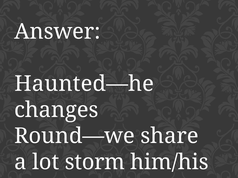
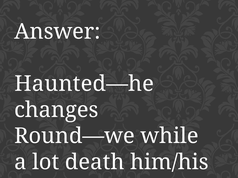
share: share -> while
storm: storm -> death
